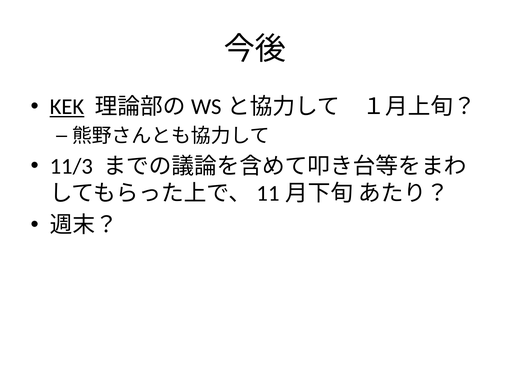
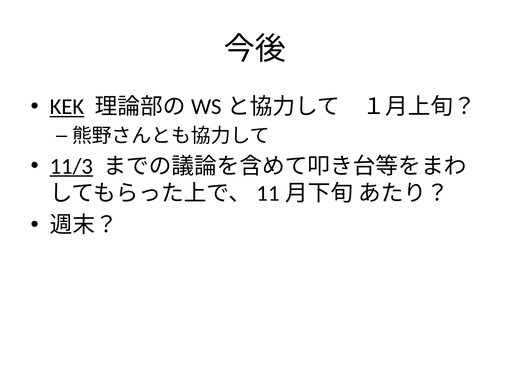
11/3 underline: none -> present
